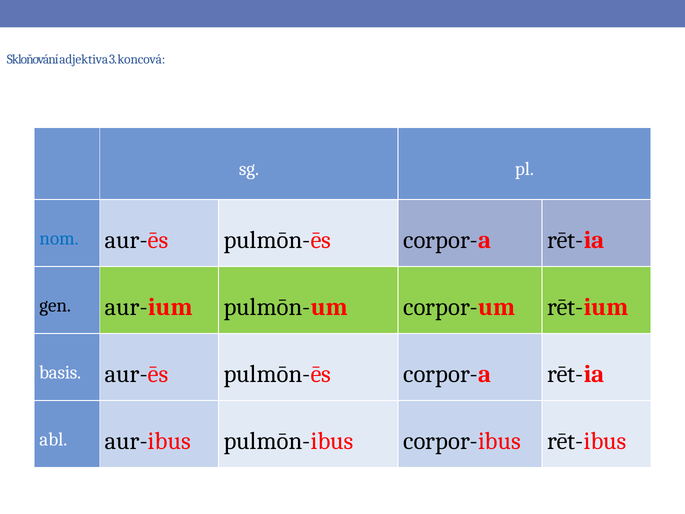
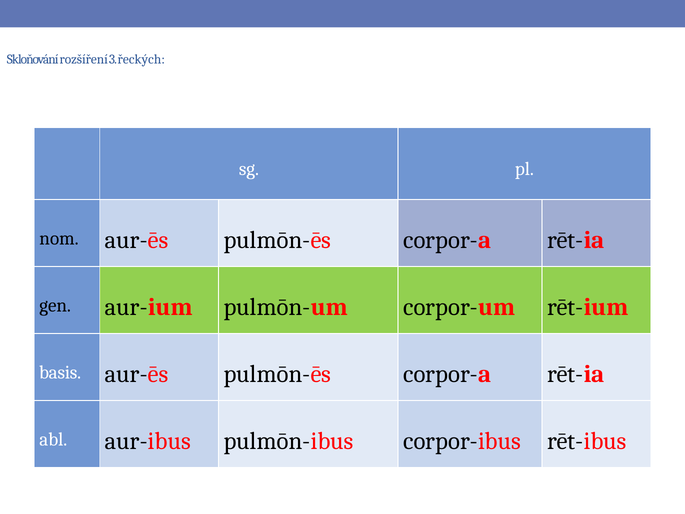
adjektiva: adjektiva -> rozšíření
koncová: koncová -> řeckých
nom colour: blue -> black
